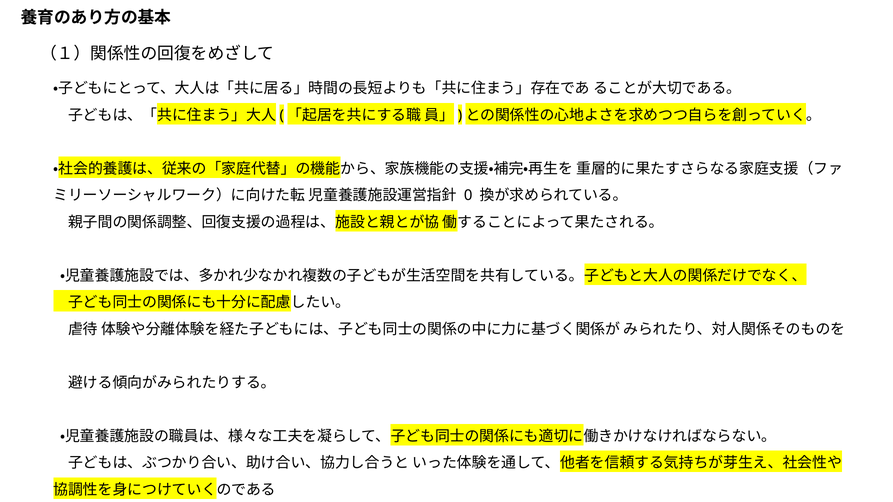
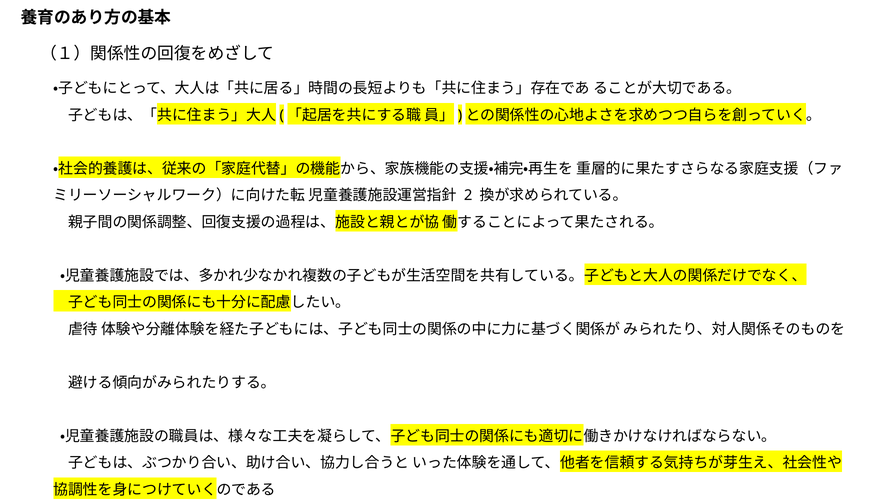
0: 0 -> 2
